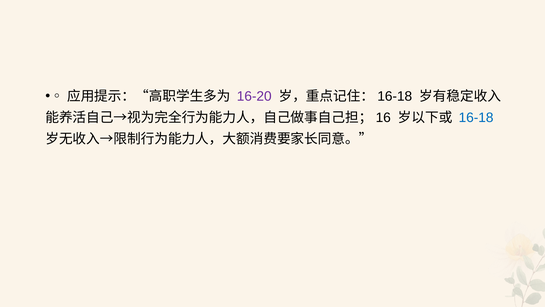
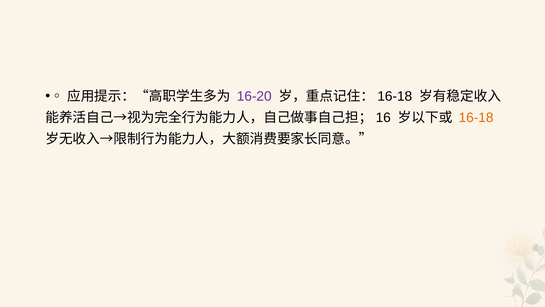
16-18 colour: blue -> orange
